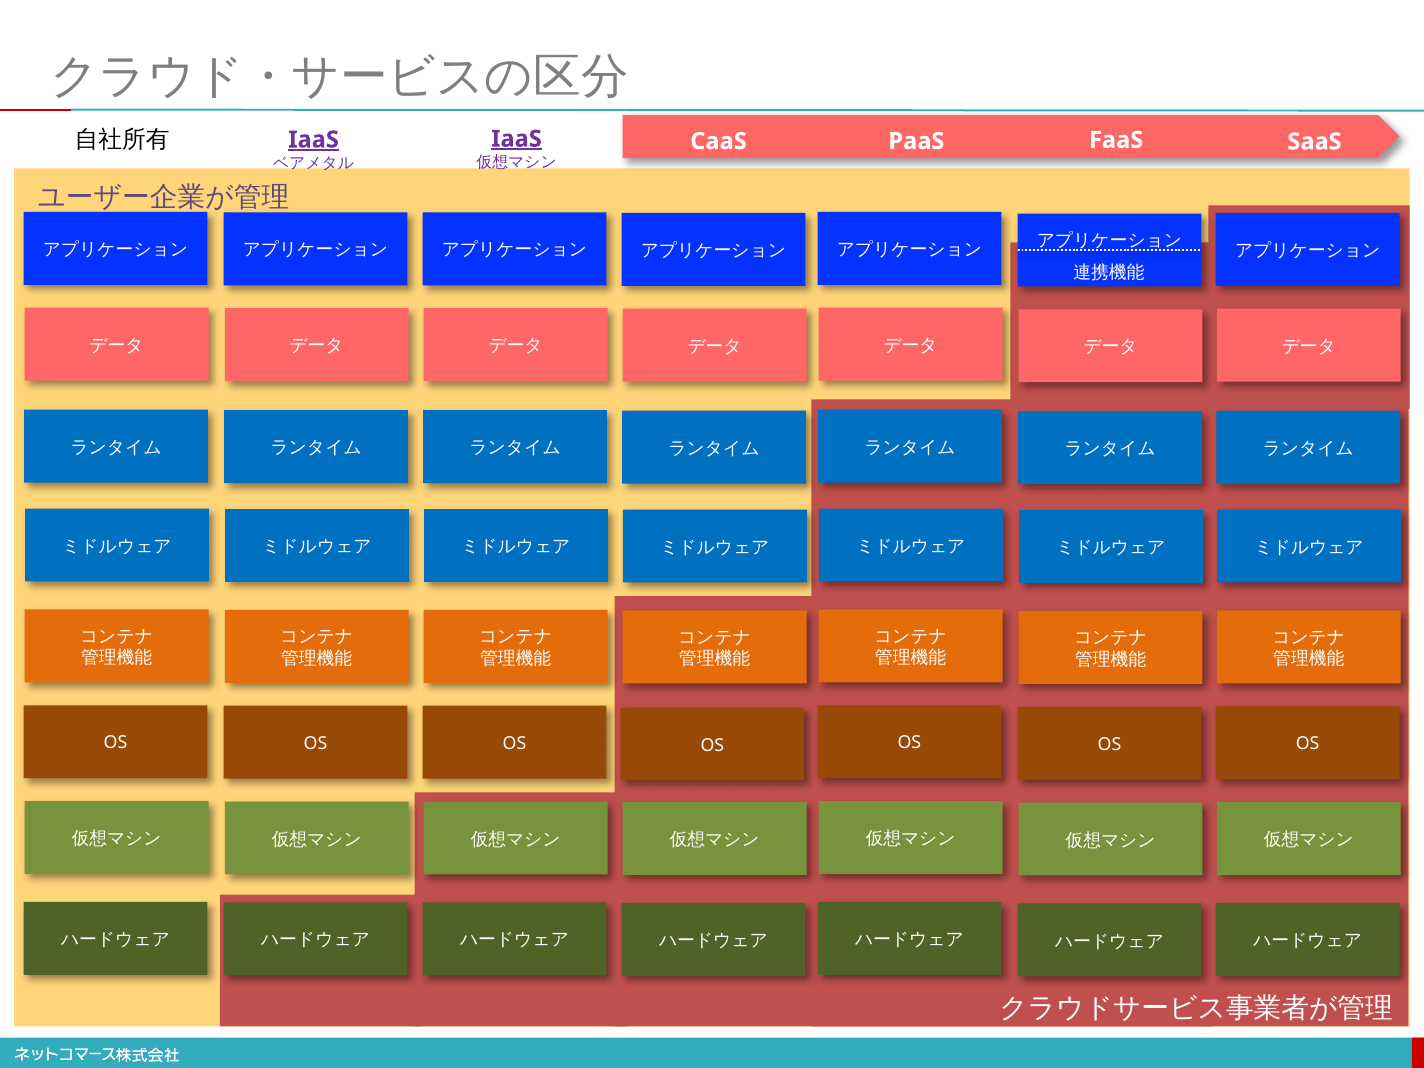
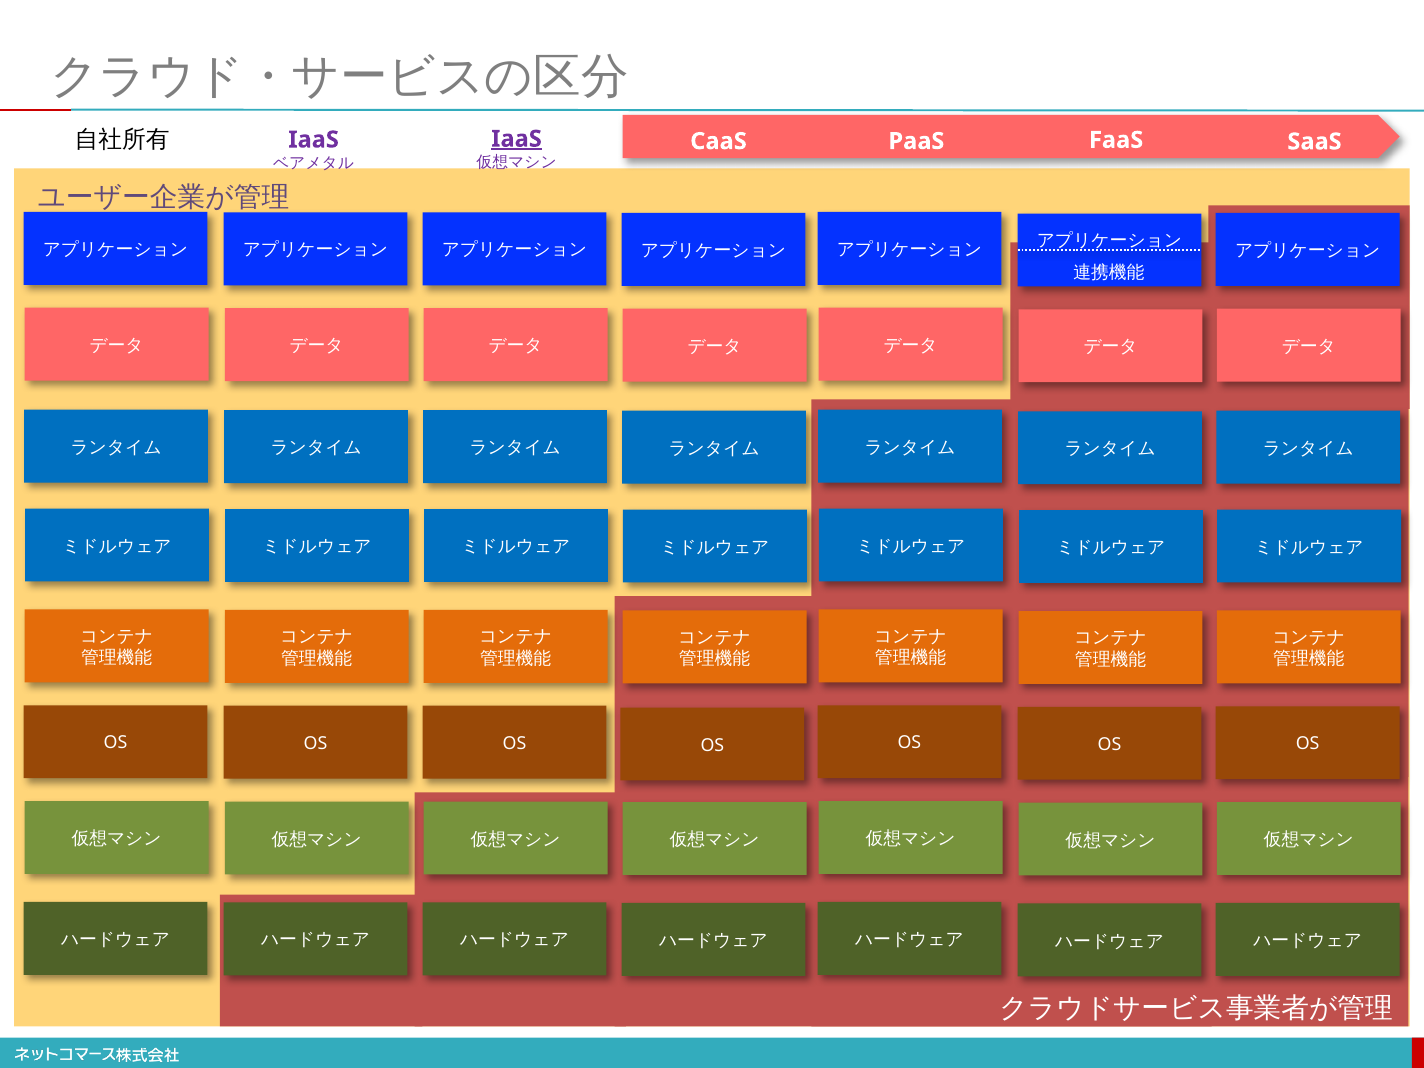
IaaS at (314, 140) underline: present -> none
